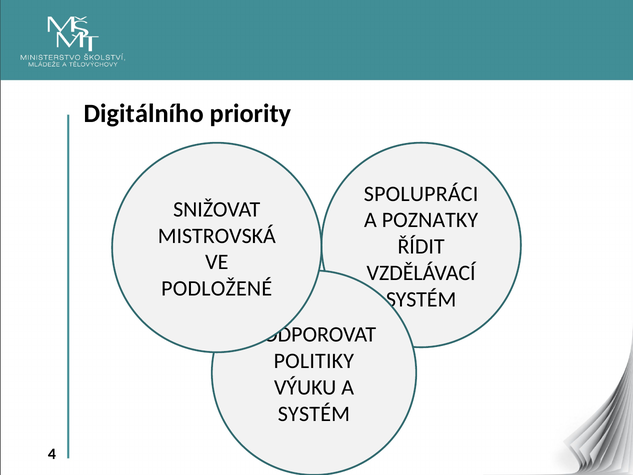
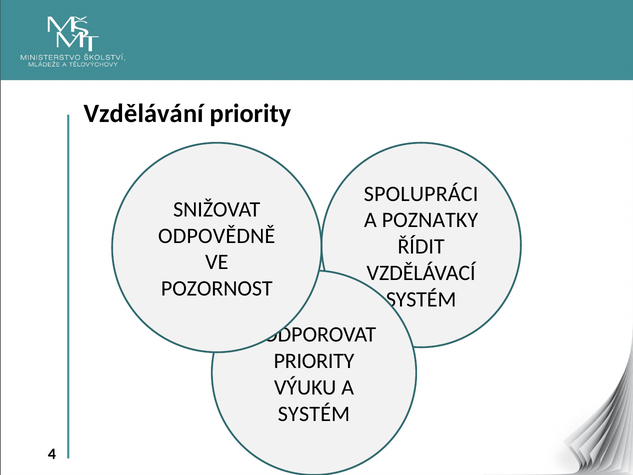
Digitálního: Digitálního -> Vzdělávání
MISTROVSKÁ: MISTROVSKÁ -> ODPOVĚDNĚ
PODLOŽENÉ: PODLOŽENÉ -> POZORNOST
POLITIKY at (314, 361): POLITIKY -> PRIORITY
